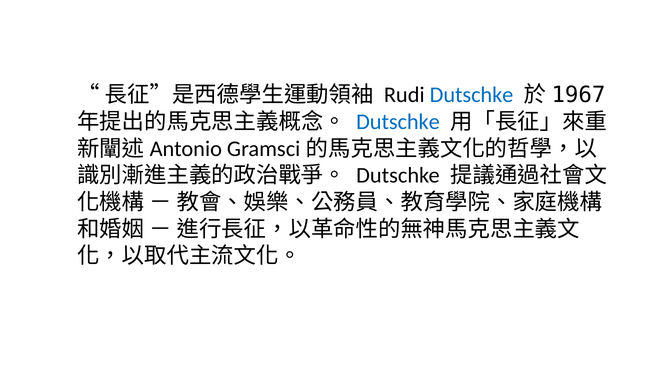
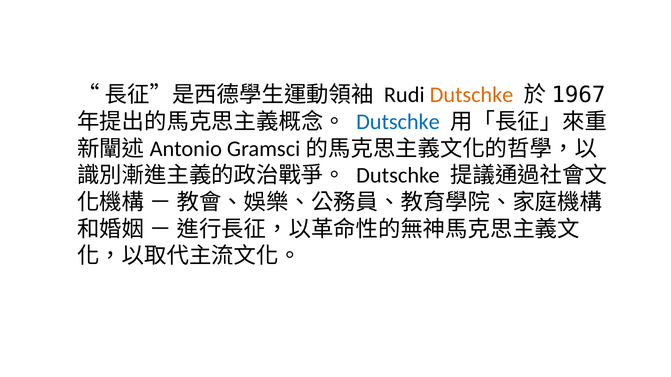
Dutschke at (472, 95) colour: blue -> orange
